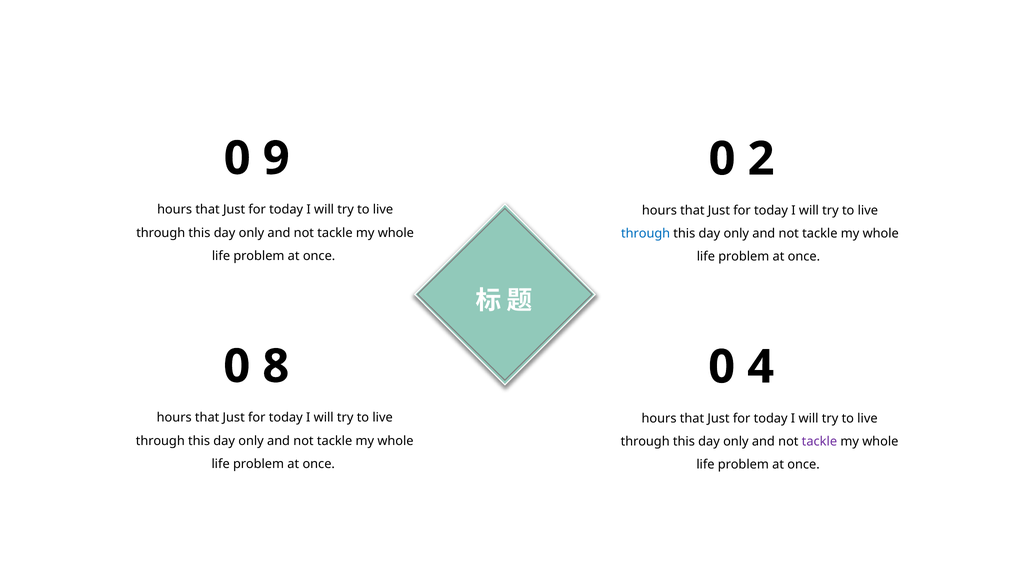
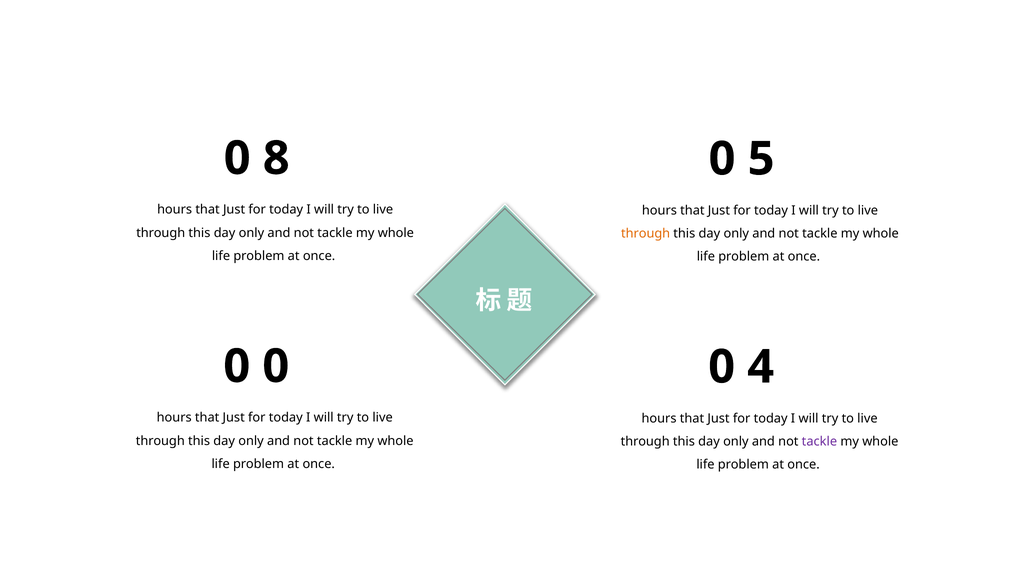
9: 9 -> 8
2: 2 -> 5
through at (646, 233) colour: blue -> orange
0 8: 8 -> 0
